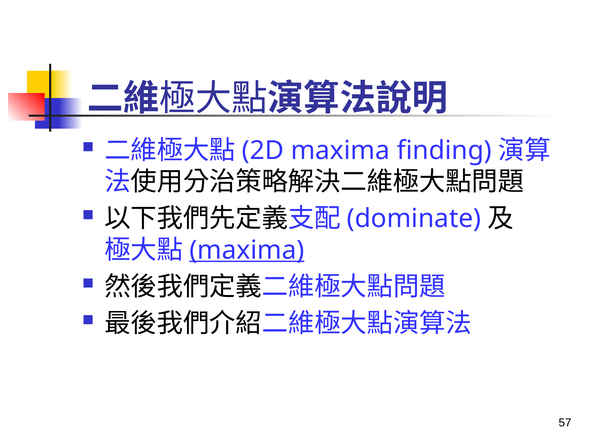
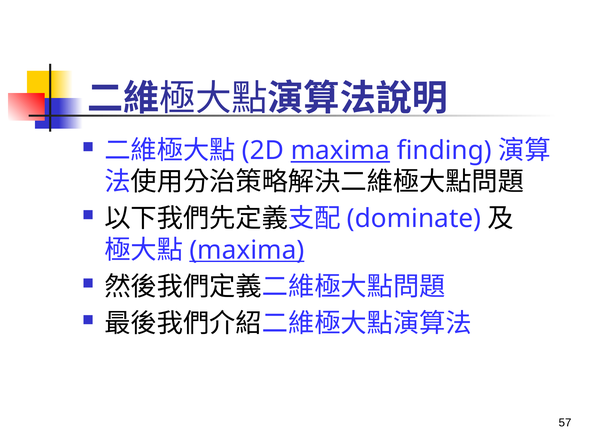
maxima at (340, 151) underline: none -> present
